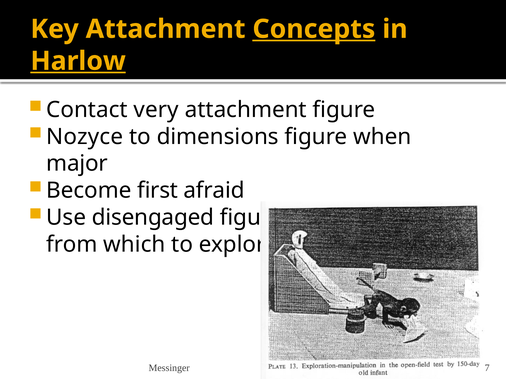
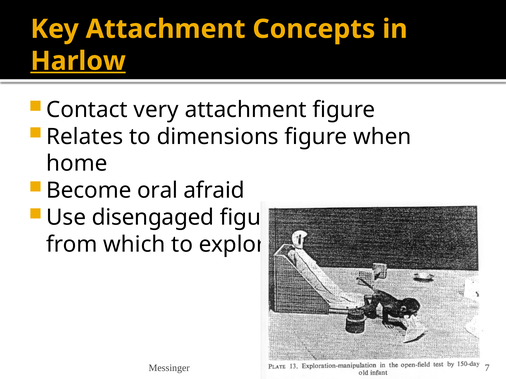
Concepts underline: present -> none
Nozyce: Nozyce -> Relates
major: major -> home
first: first -> oral
